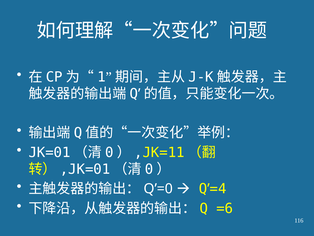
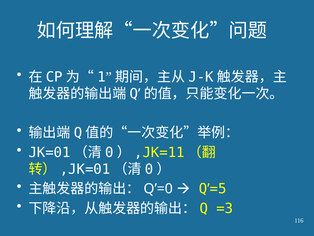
=4: =4 -> =5
=6: =6 -> =3
